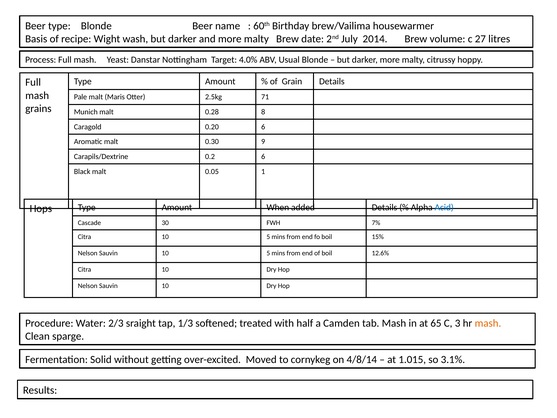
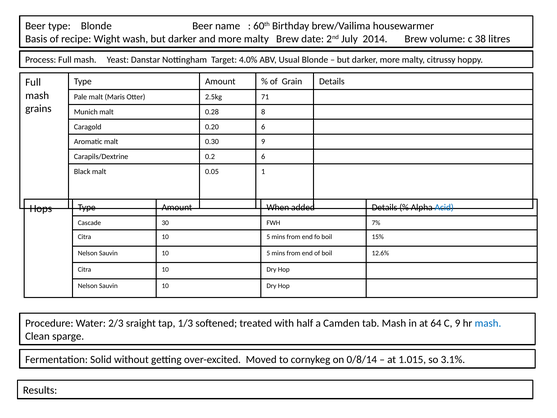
27: 27 -> 38
65: 65 -> 64
C 3: 3 -> 9
mash at (488, 323) colour: orange -> blue
4/8/14: 4/8/14 -> 0/8/14
